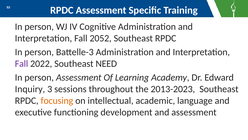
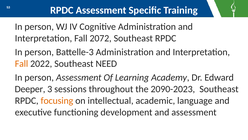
2052: 2052 -> 2072
Fall at (21, 63) colour: purple -> orange
Inquiry: Inquiry -> Deeper
2013-2023: 2013-2023 -> 2090-2023
